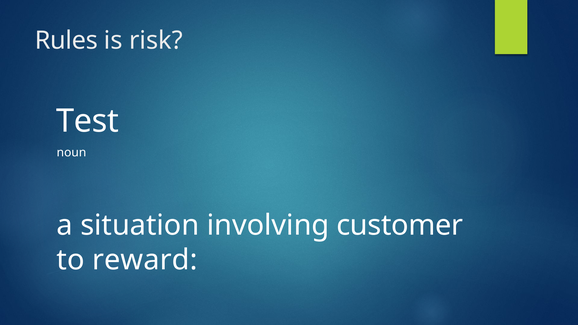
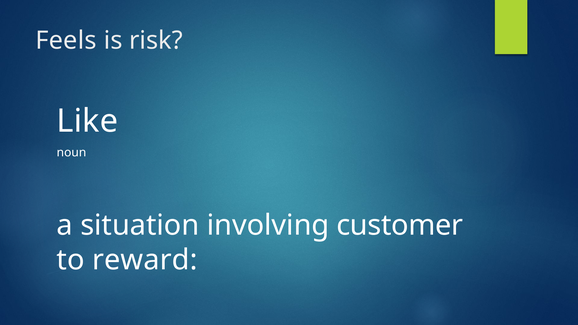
Rules: Rules -> Feels
Test: Test -> Like
